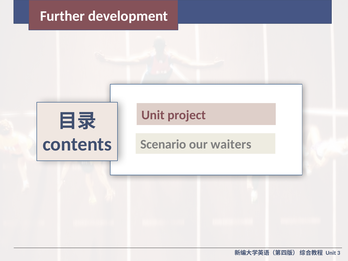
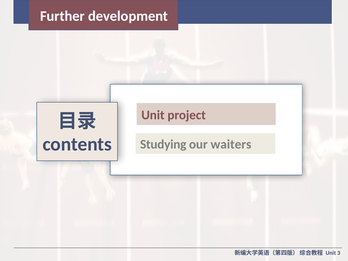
Scenario: Scenario -> Studying
